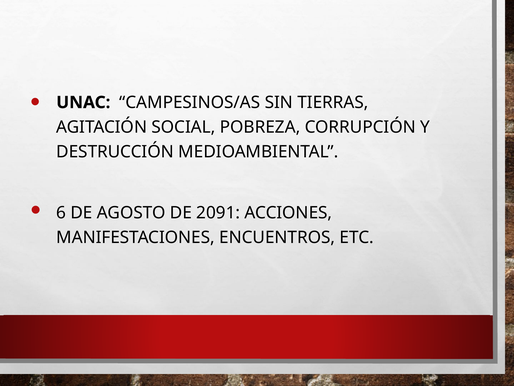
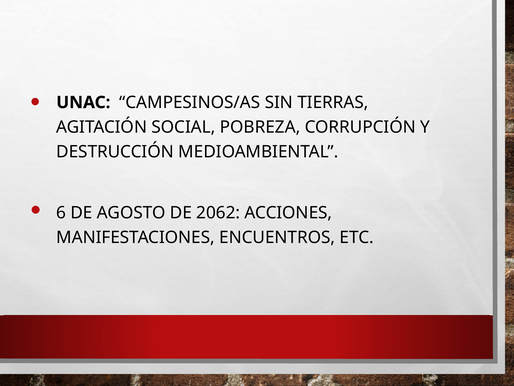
2091: 2091 -> 2062
